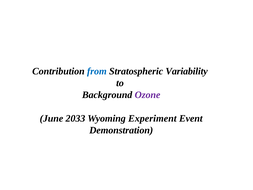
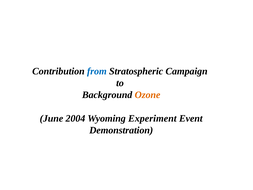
Variability: Variability -> Campaign
Ozone colour: purple -> orange
2033: 2033 -> 2004
